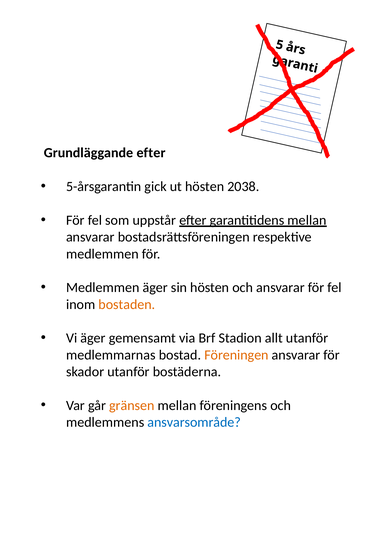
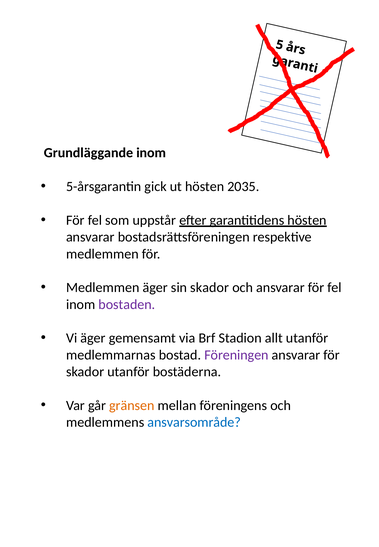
Grundläggande efter: efter -> inom
2038: 2038 -> 2035
garantitidens mellan: mellan -> hösten
sin hösten: hösten -> skador
bostaden colour: orange -> purple
Föreningen colour: orange -> purple
